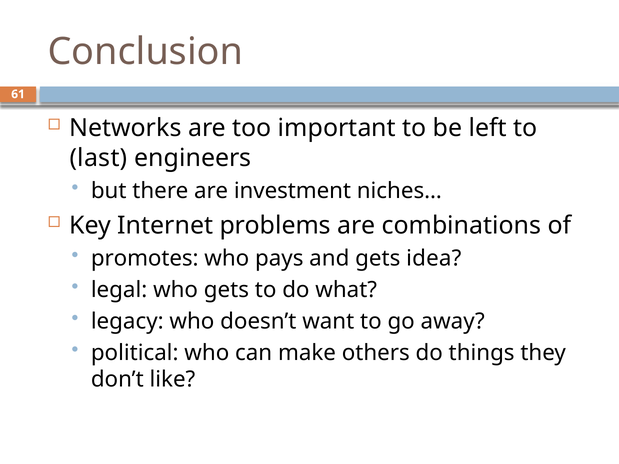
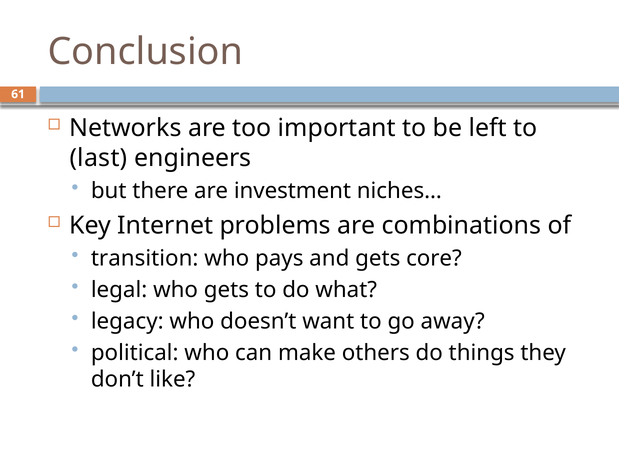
promotes: promotes -> transition
idea: idea -> core
